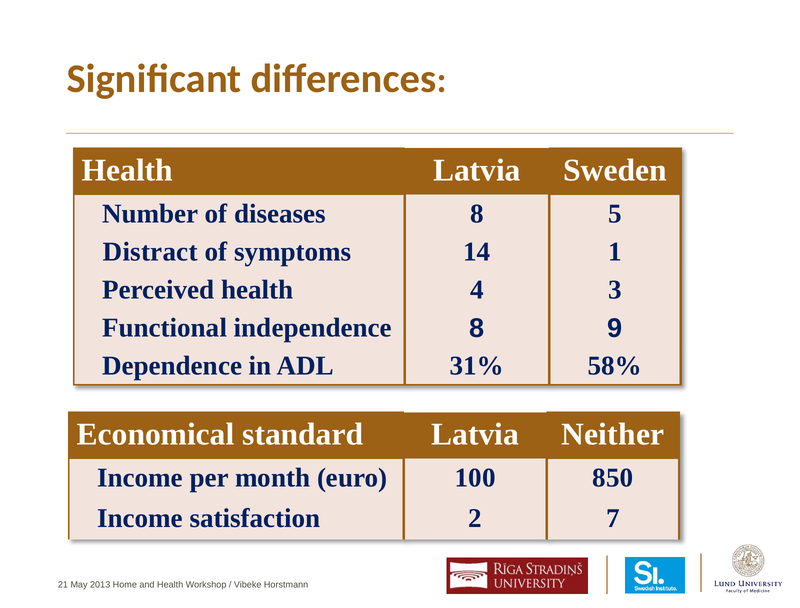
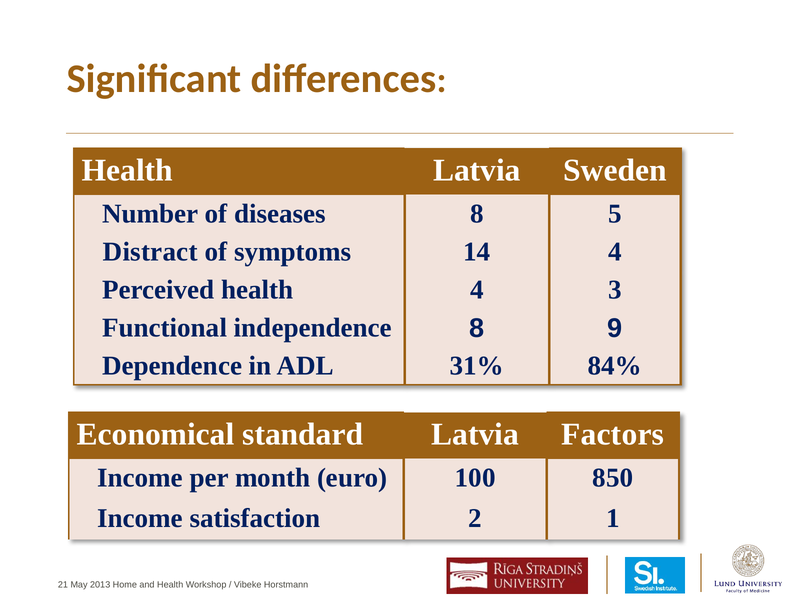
14 1: 1 -> 4
58%: 58% -> 84%
Neither: Neither -> Factors
7: 7 -> 1
